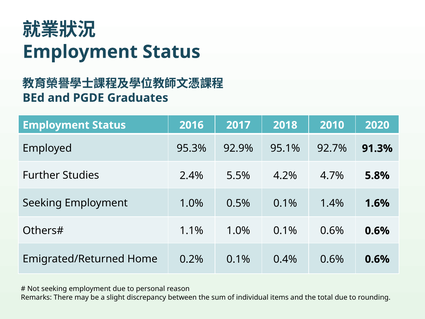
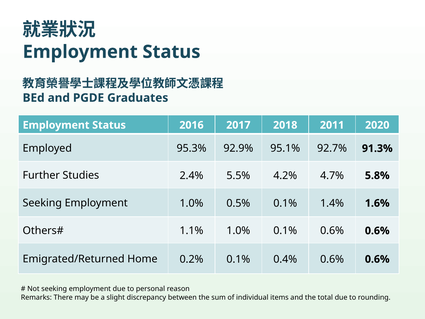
2010: 2010 -> 2011
